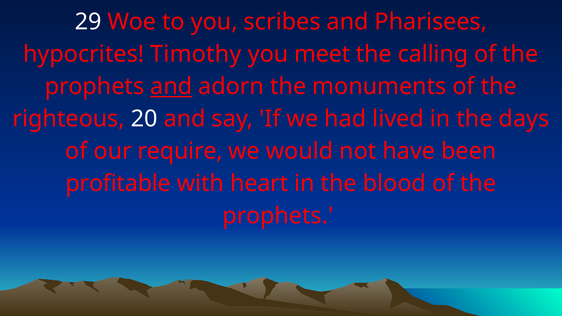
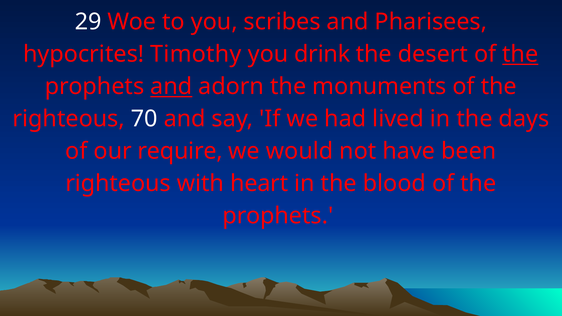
meet: meet -> drink
calling: calling -> desert
the at (520, 54) underline: none -> present
20: 20 -> 70
profitable at (118, 183): profitable -> righteous
